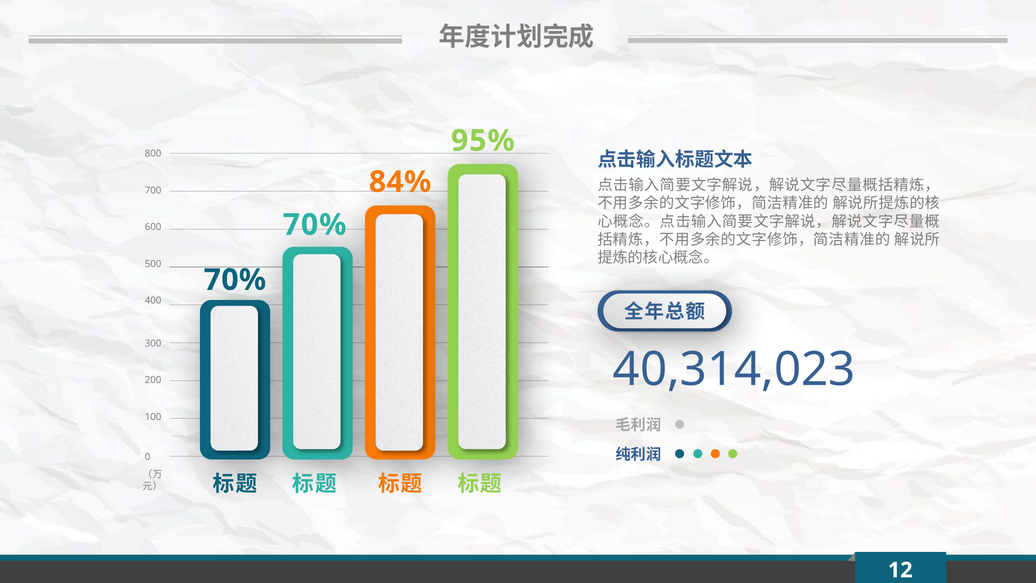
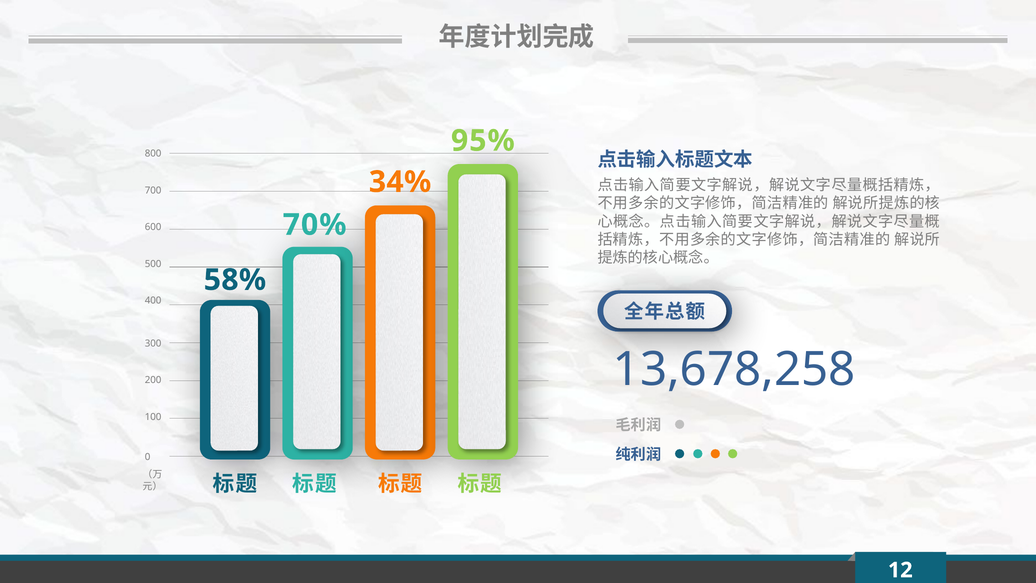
84%: 84% -> 34%
70% at (235, 280): 70% -> 58%
40,314,023: 40,314,023 -> 13,678,258
